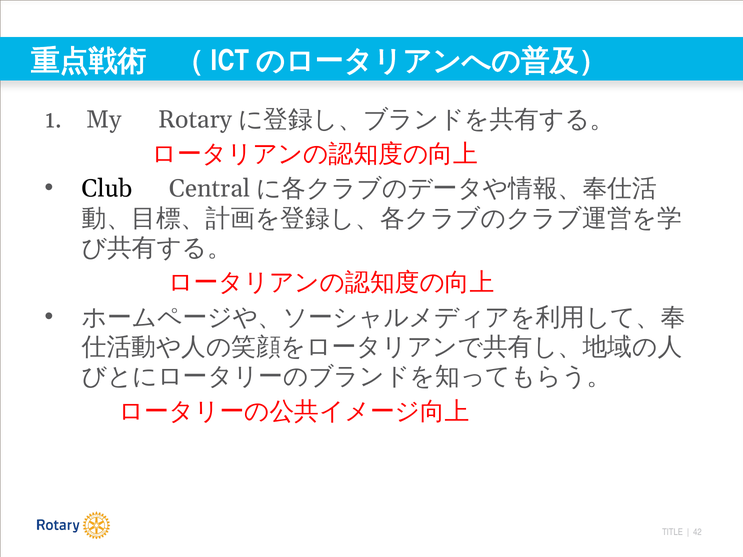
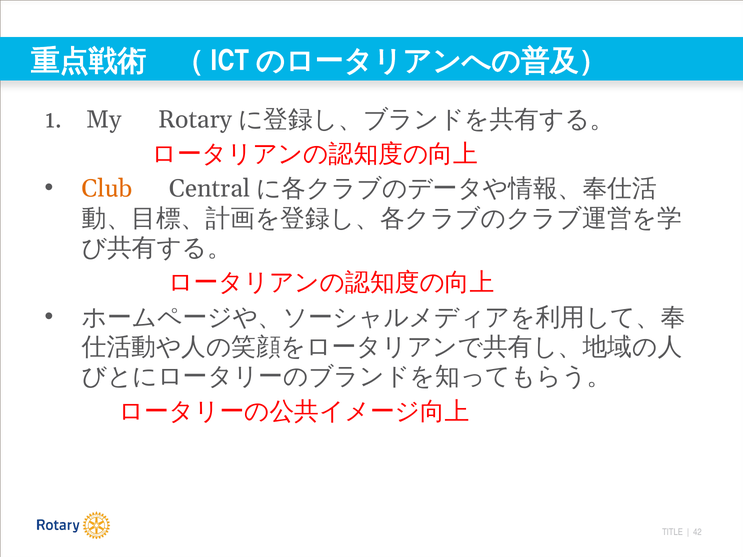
Club colour: black -> orange
